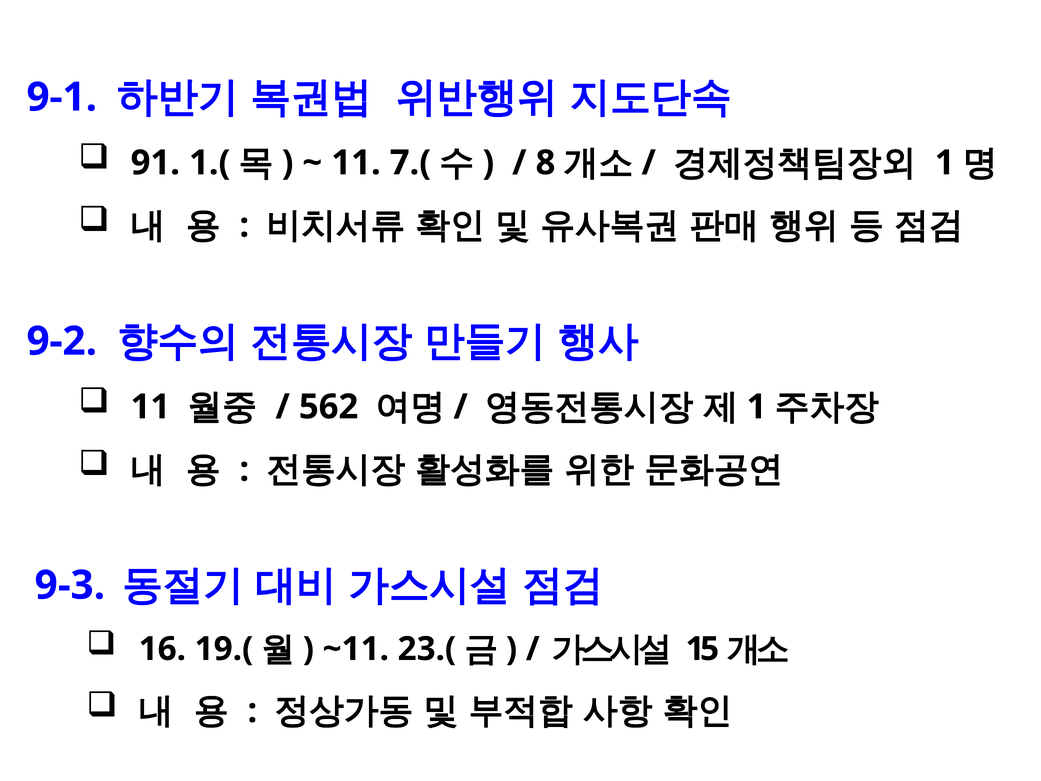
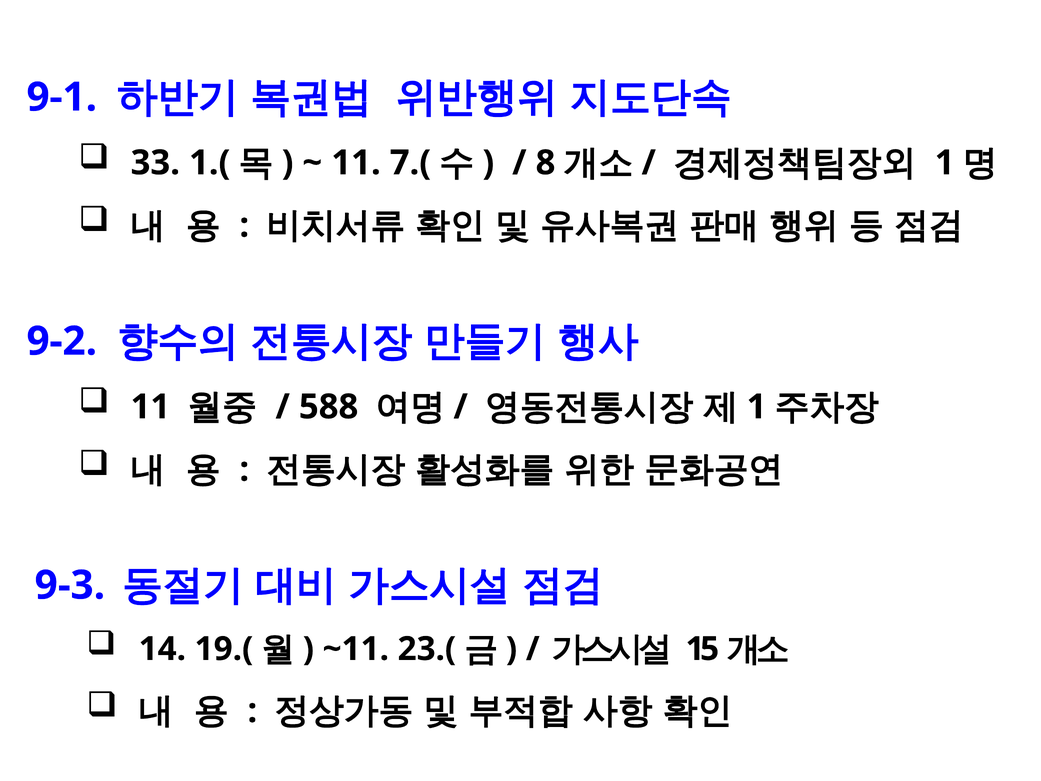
91: 91 -> 33
562: 562 -> 588
16: 16 -> 14
